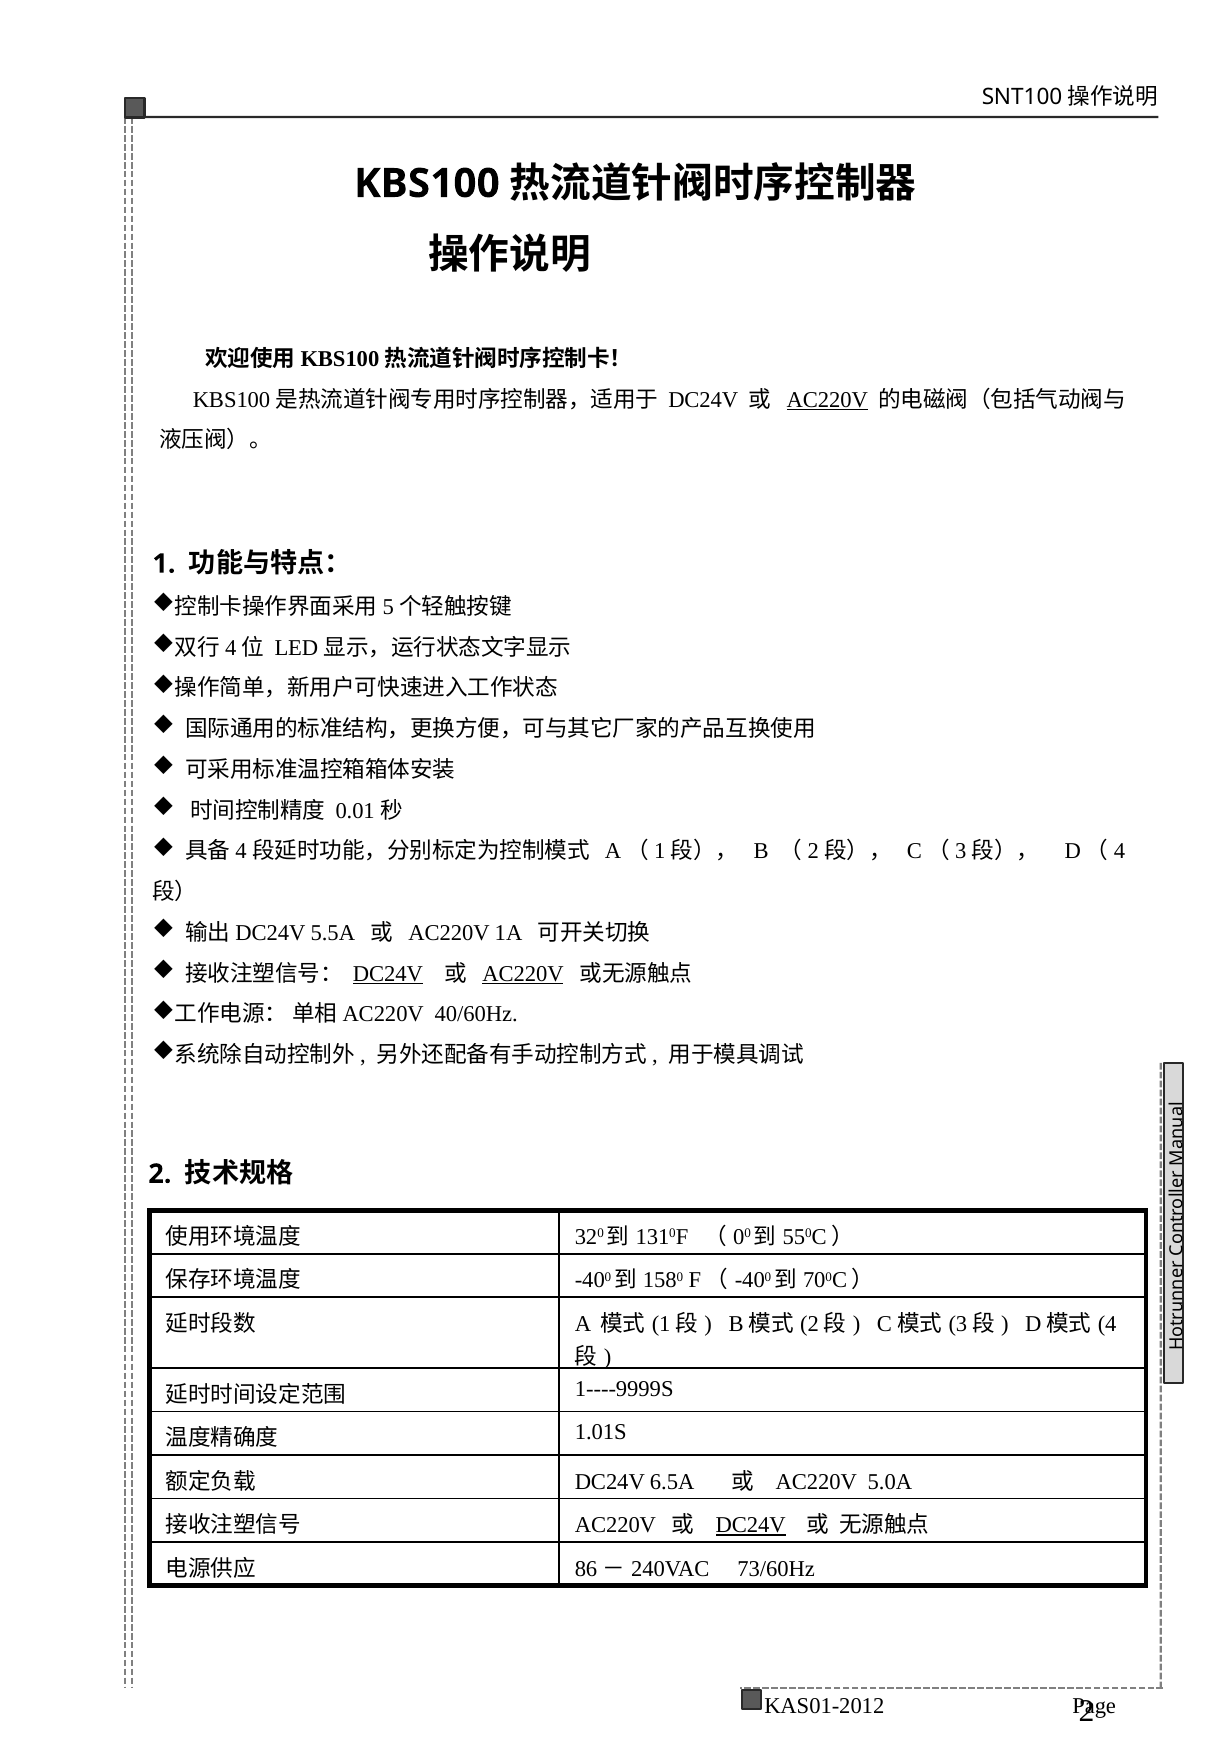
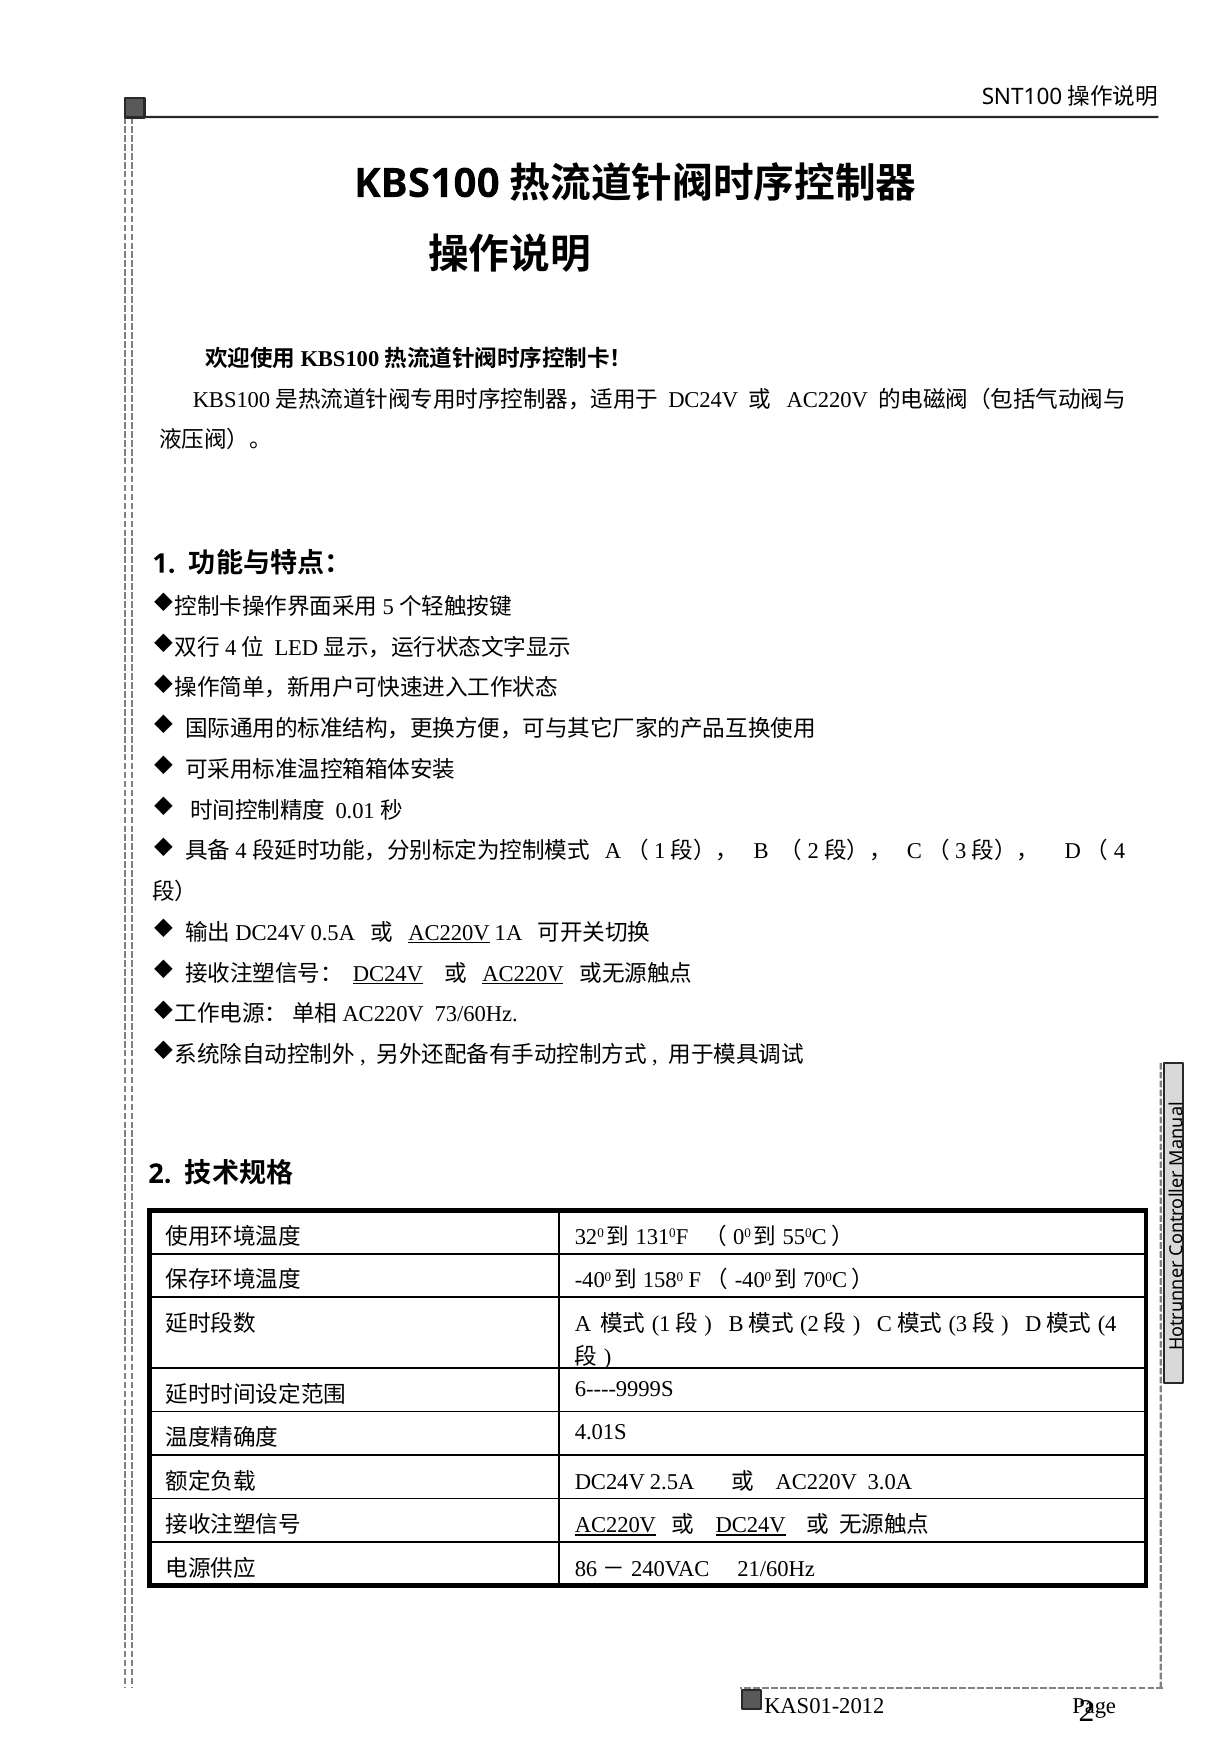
AC220V at (827, 400) underline: present -> none
5.5A: 5.5A -> 0.5A
AC220V at (449, 932) underline: none -> present
40/60Hz: 40/60Hz -> 73/60Hz
1----9999S: 1----9999S -> 6----9999S
1.01S: 1.01S -> 4.01S
6.5A: 6.5A -> 2.5A
5.0A: 5.0A -> 3.0A
AC220V at (615, 1525) underline: none -> present
73/60Hz: 73/60Hz -> 21/60Hz
